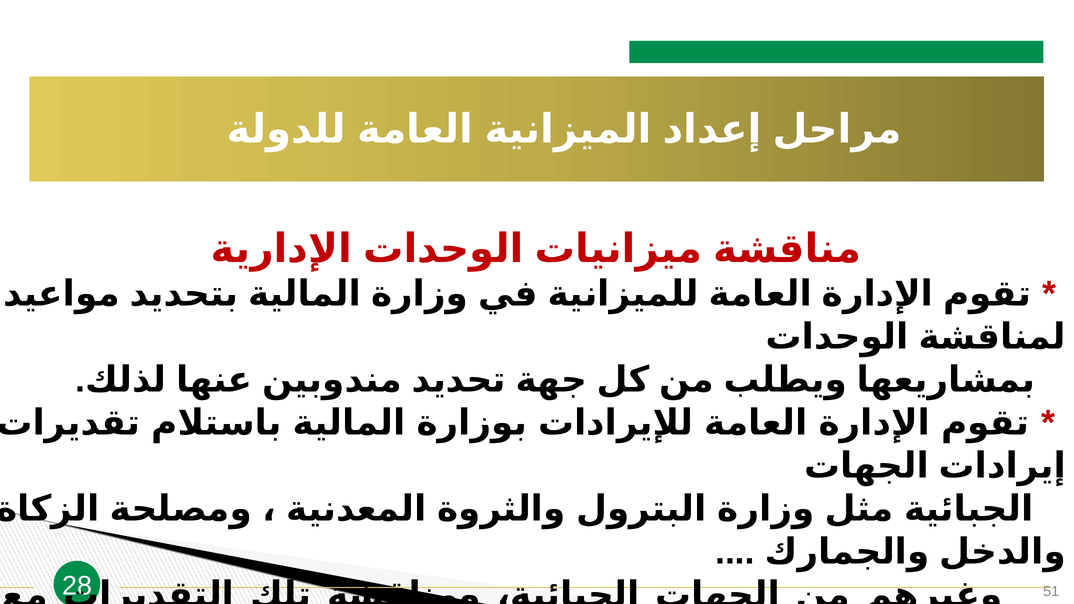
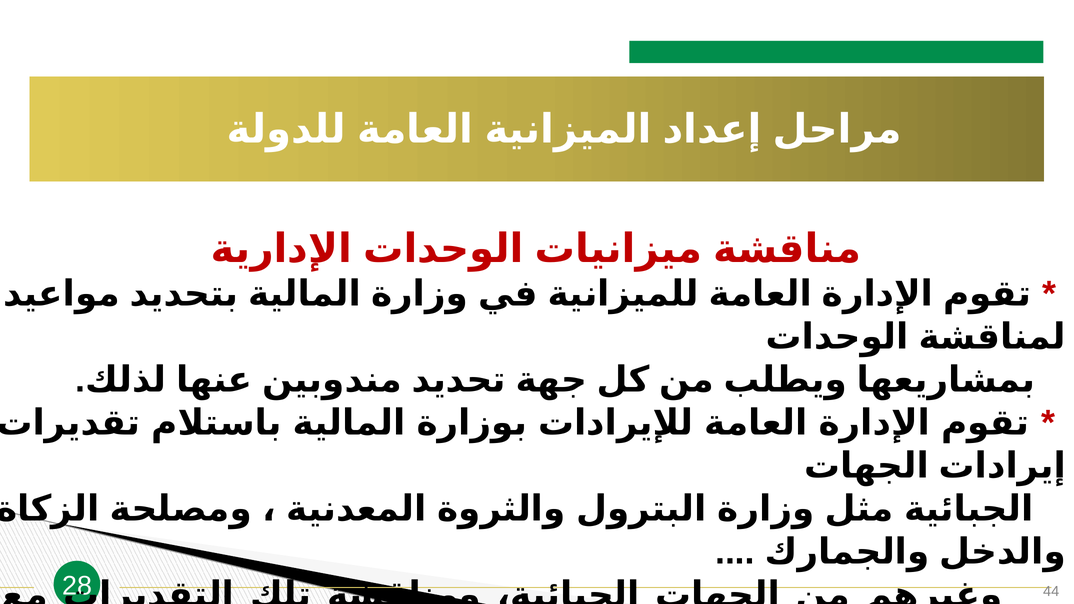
51: 51 -> 44
